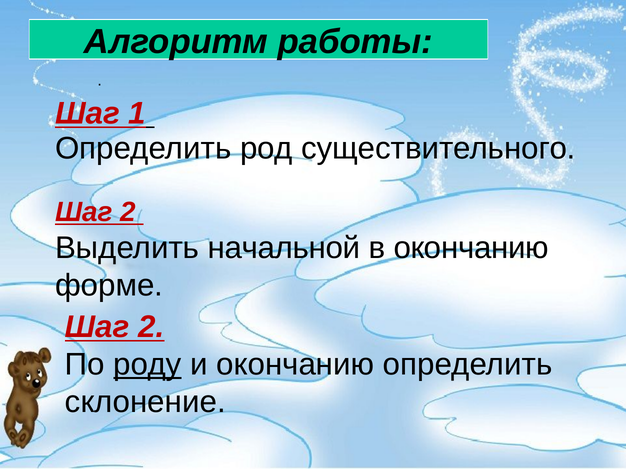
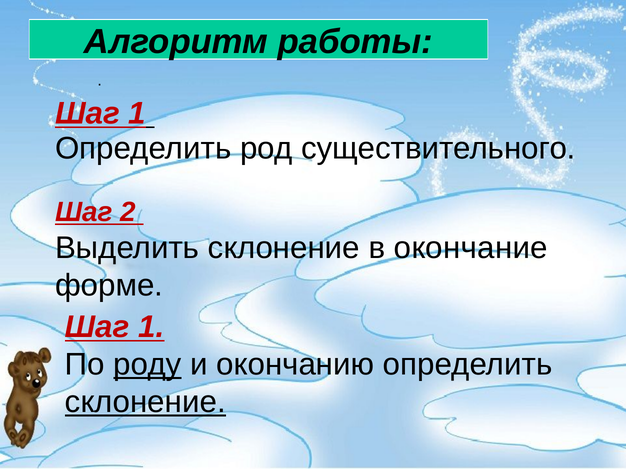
Выделить начальной: начальной -> склонение
в окончанию: окончанию -> окончание
2 at (151, 327): 2 -> 1
склонение at (145, 402) underline: none -> present
